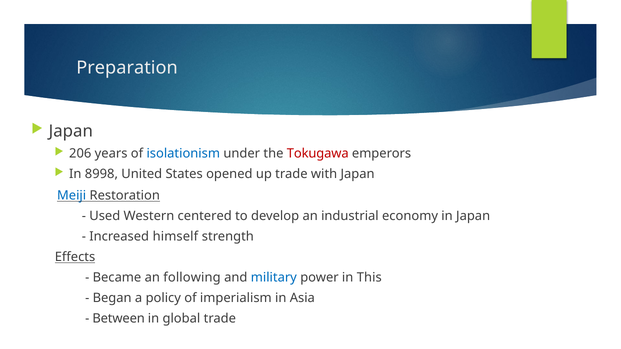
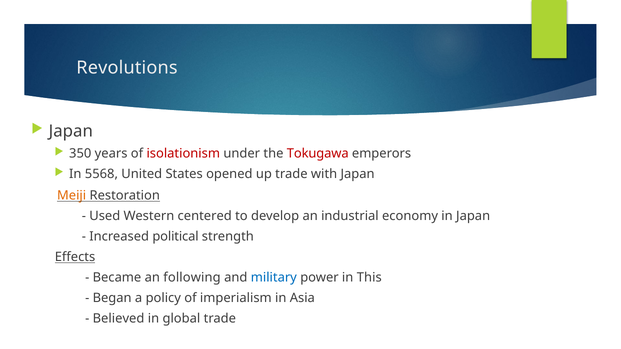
Preparation: Preparation -> Revolutions
206: 206 -> 350
isolationism colour: blue -> red
8998: 8998 -> 5568
Meiji colour: blue -> orange
himself: himself -> political
Between: Between -> Believed
